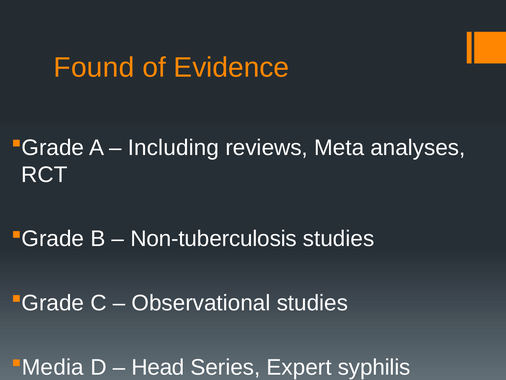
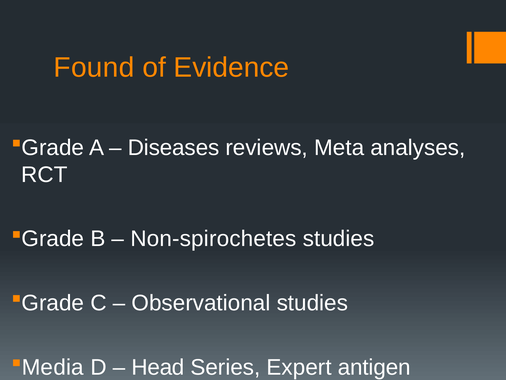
Including: Including -> Diseases
Non-tuberculosis: Non-tuberculosis -> Non-spirochetes
syphilis: syphilis -> antigen
